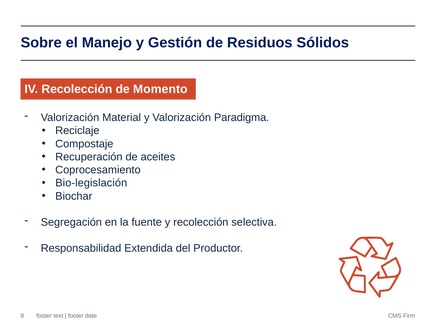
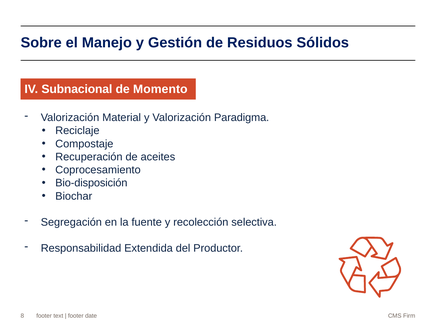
IV Recolección: Recolección -> Subnacional
Bio-legislación: Bio-legislación -> Bio-disposición
